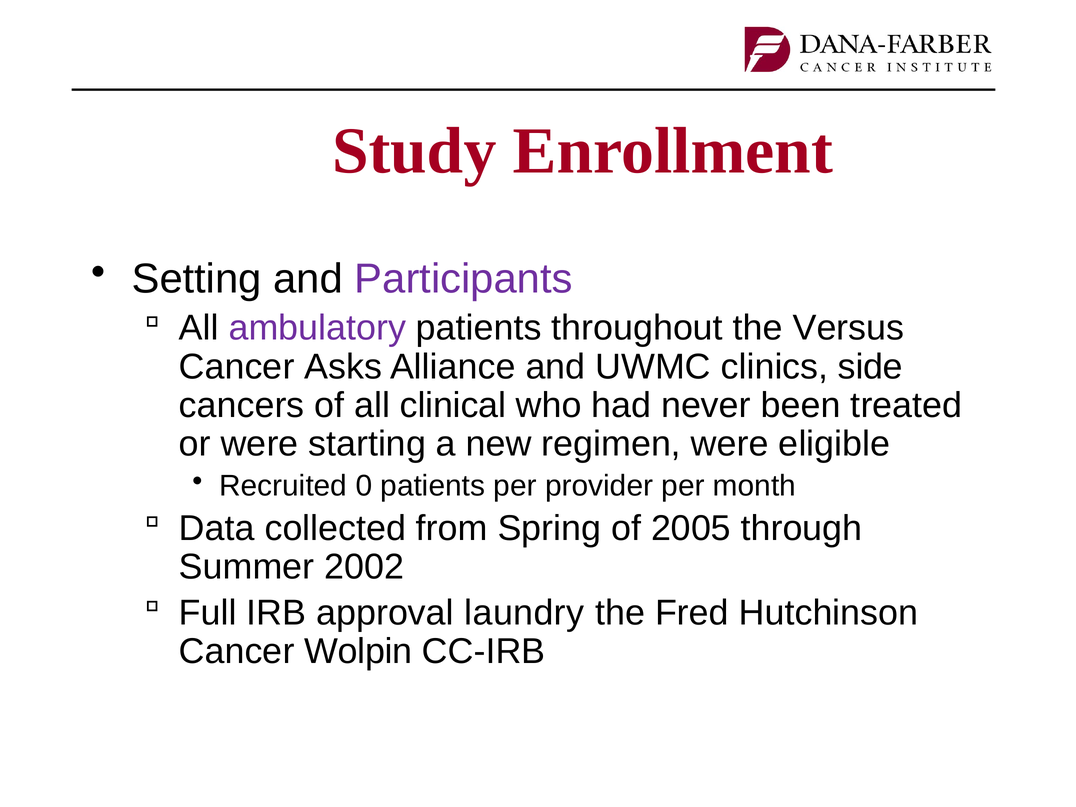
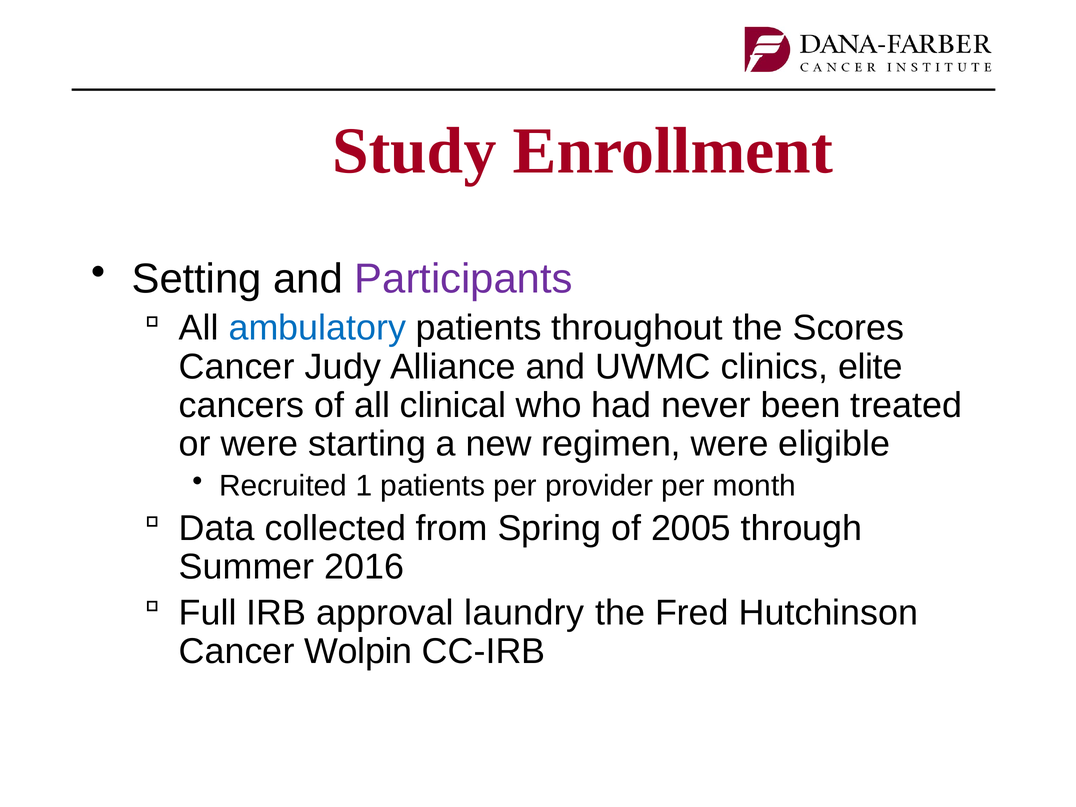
ambulatory colour: purple -> blue
Versus: Versus -> Scores
Asks: Asks -> Judy
side: side -> elite
0: 0 -> 1
2002: 2002 -> 2016
